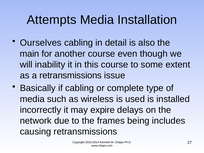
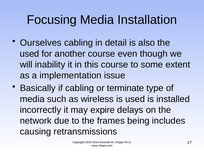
Attempts: Attempts -> Focusing
main at (30, 54): main -> used
a retransmissions: retransmissions -> implementation
complete: complete -> terminate
